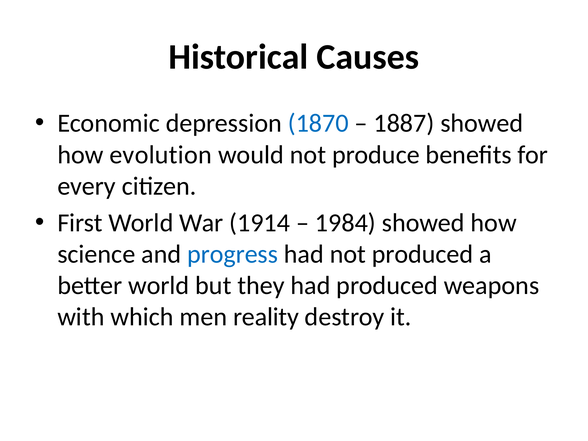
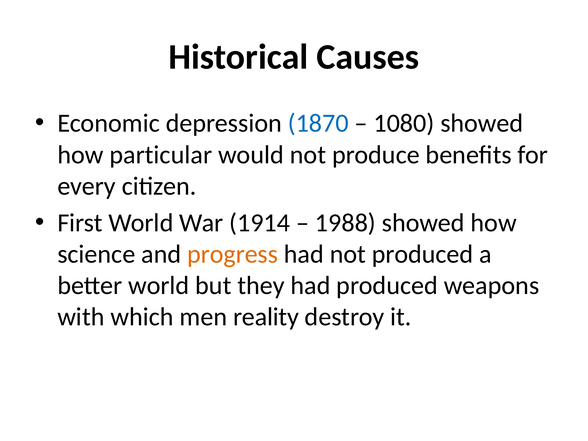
1887: 1887 -> 1080
evolution: evolution -> particular
1984: 1984 -> 1988
progress colour: blue -> orange
